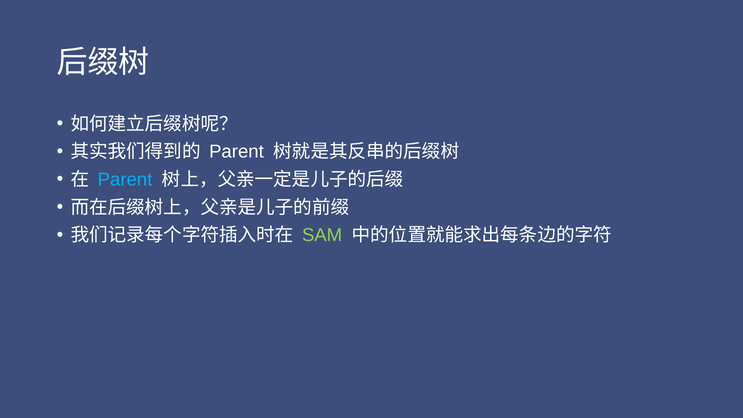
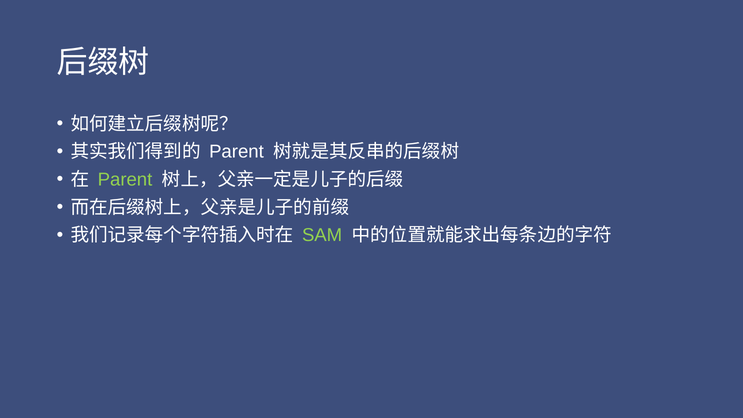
Parent at (125, 180) colour: light blue -> light green
